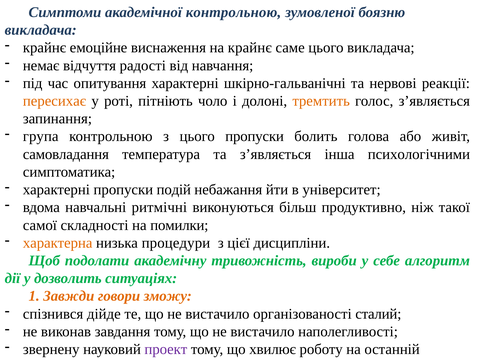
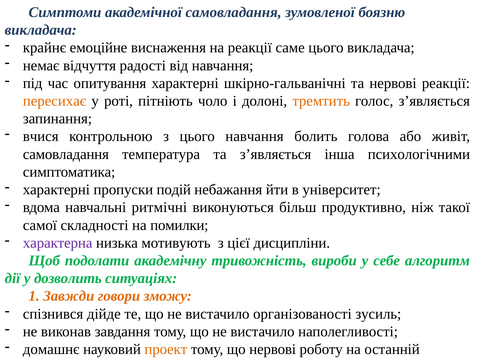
академічної контрольною: контрольною -> самовладання
на крайнє: крайнє -> реакції
група: група -> вчися
цього пропуски: пропуски -> навчання
характерна colour: orange -> purple
процедури: процедури -> мотивують
сталий: сталий -> зусиль
звернену at (51, 349): звернену -> домашнє
проект colour: purple -> orange
що хвилює: хвилює -> нервові
